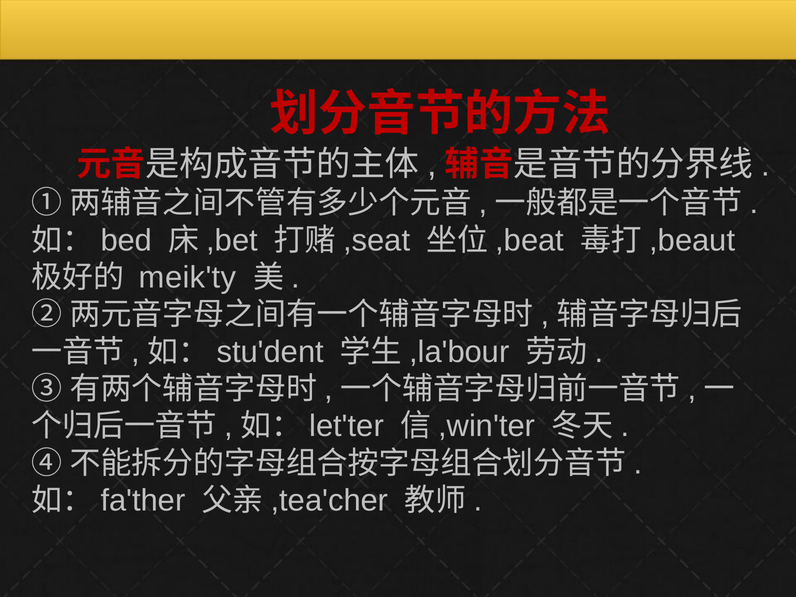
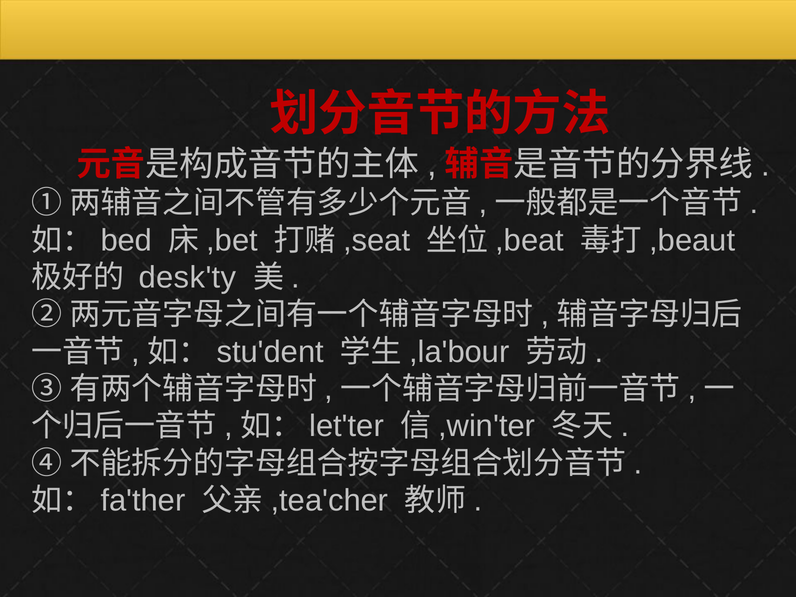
meik'ty: meik'ty -> desk'ty
